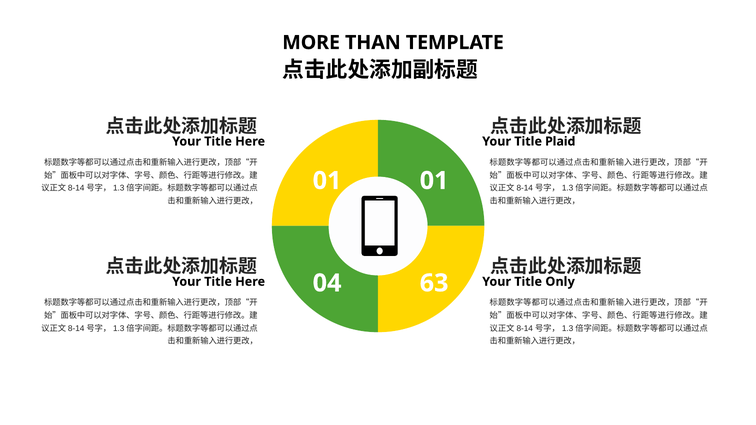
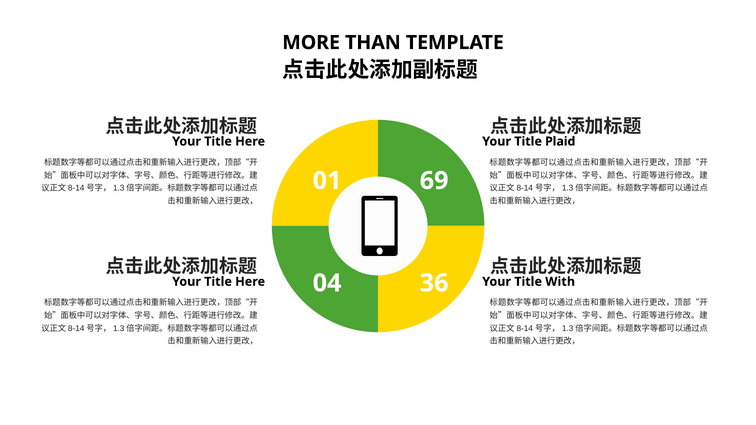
01 01: 01 -> 69
63: 63 -> 36
Only: Only -> With
